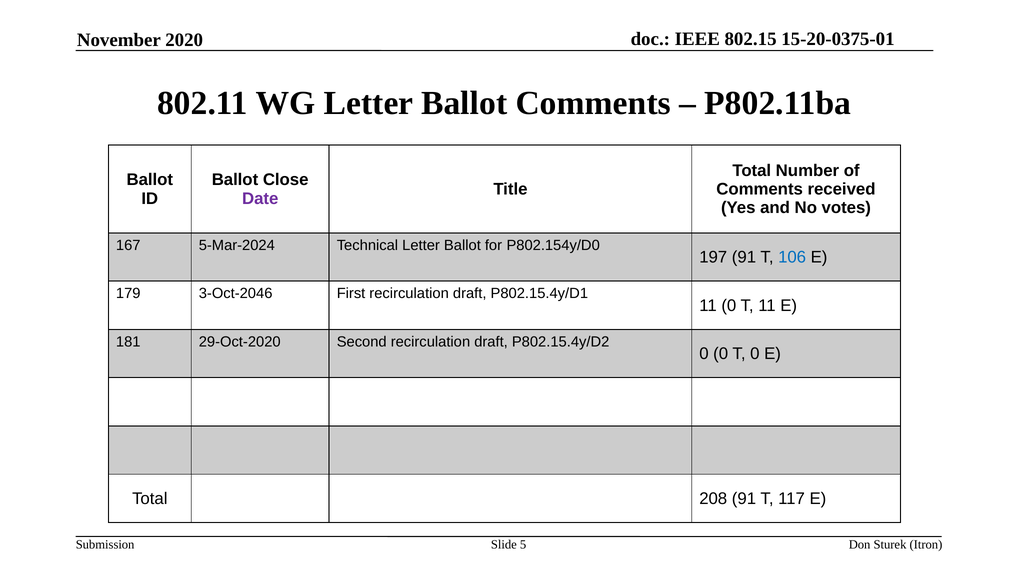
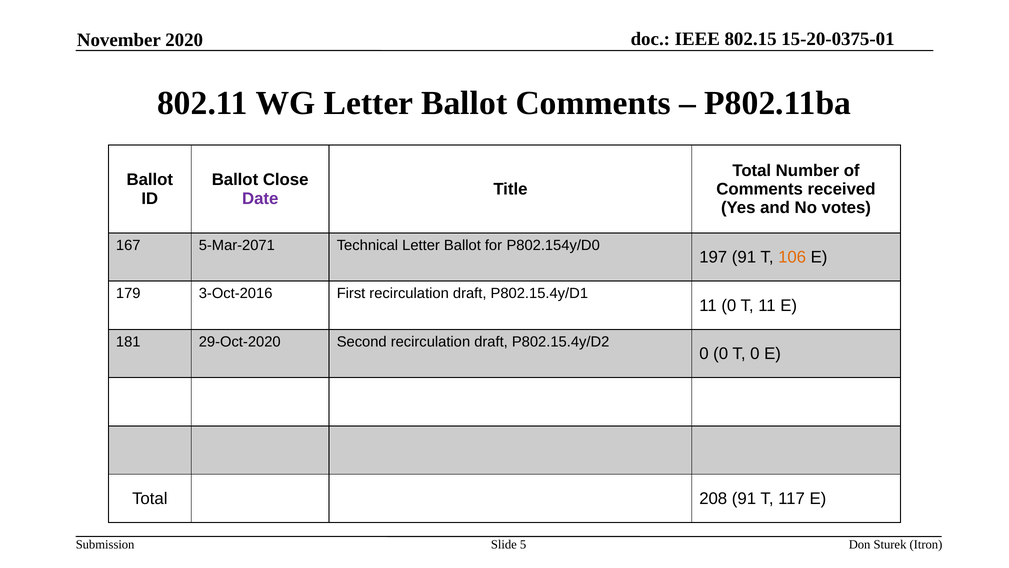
5-Mar-2024: 5-Mar-2024 -> 5-Mar-2071
106 colour: blue -> orange
3-Oct-2046: 3-Oct-2046 -> 3-Oct-2016
